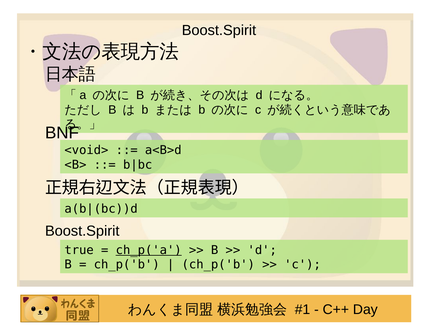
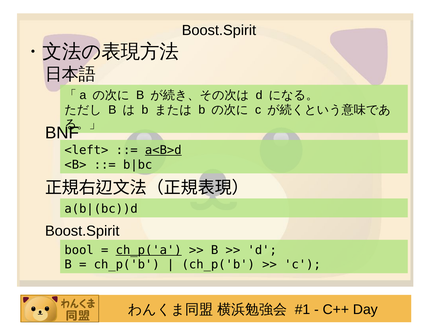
<void>: <void> -> <left>
a<B>d underline: none -> present
true: true -> bool
